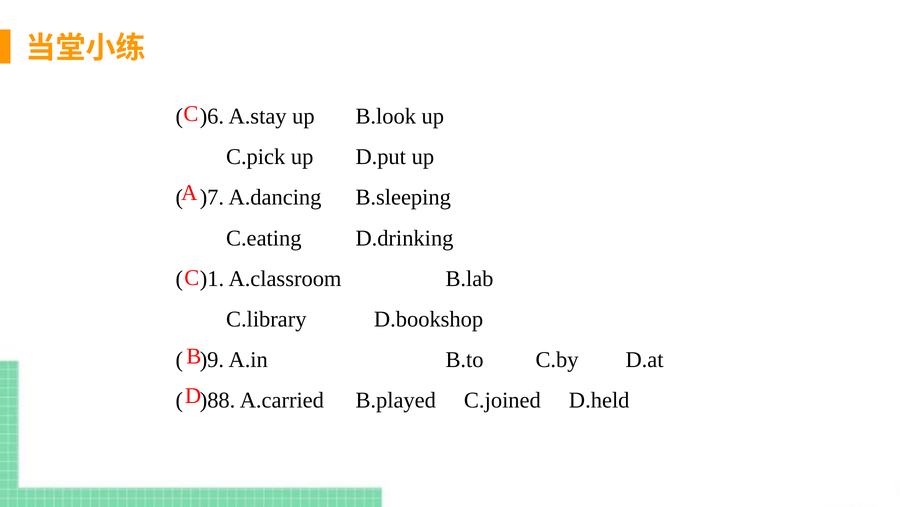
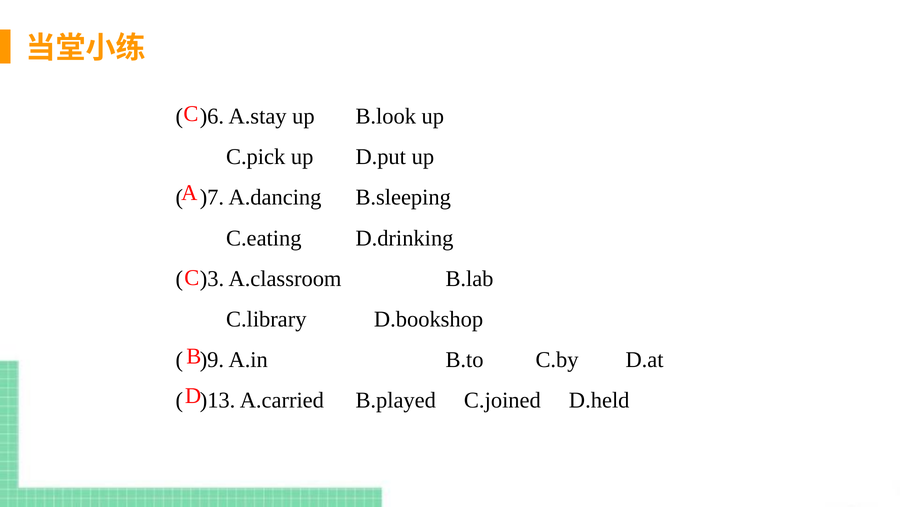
)1: )1 -> )3
)88: )88 -> )13
